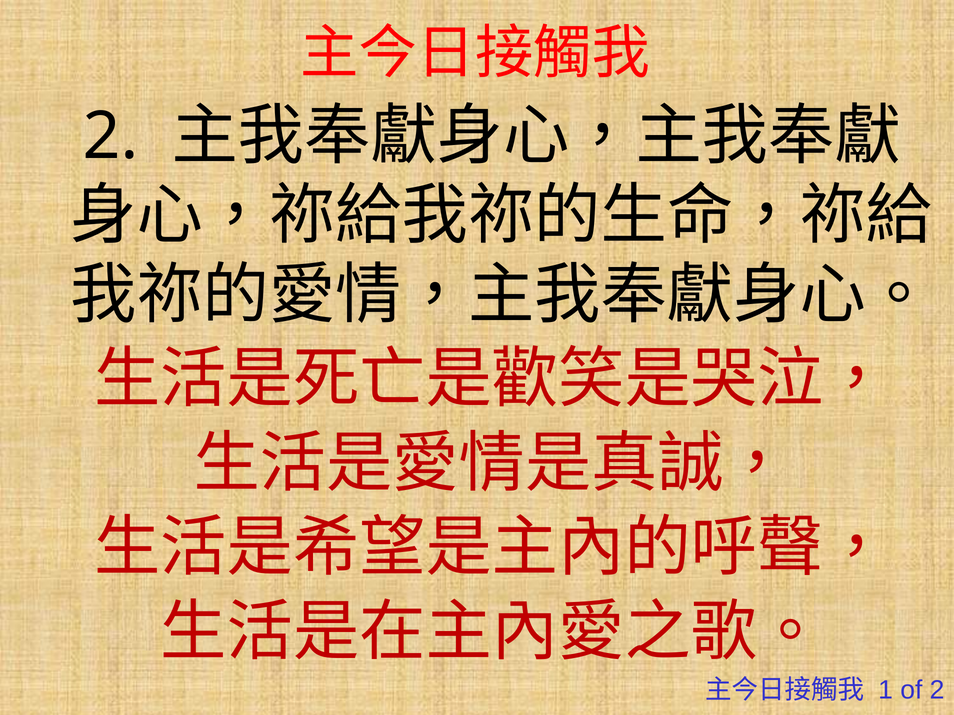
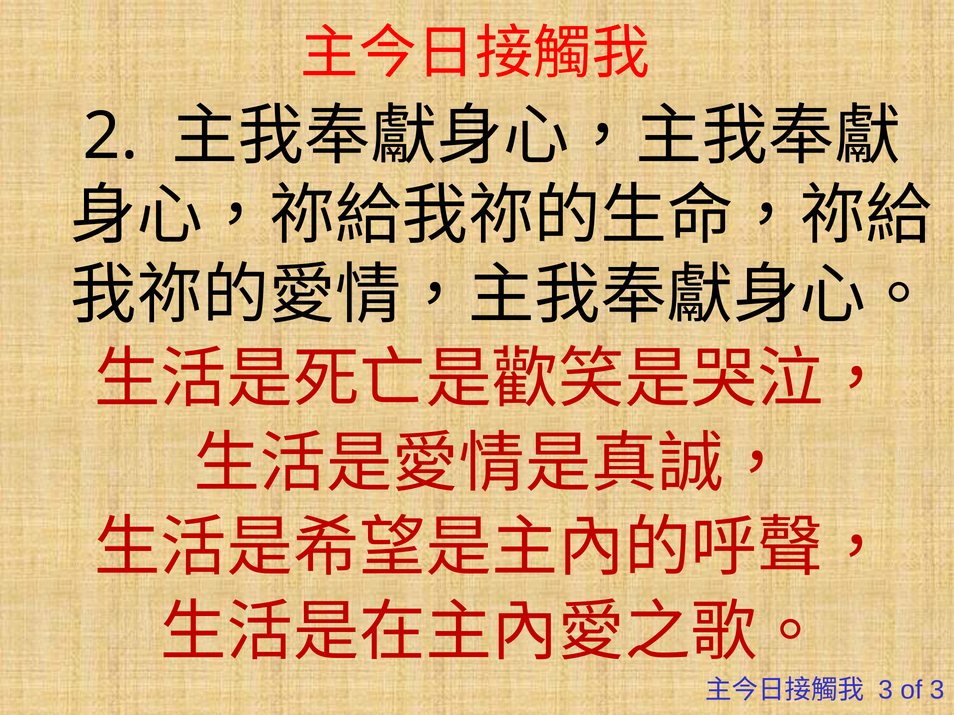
1 at (886, 691): 1 -> 3
of 2: 2 -> 3
